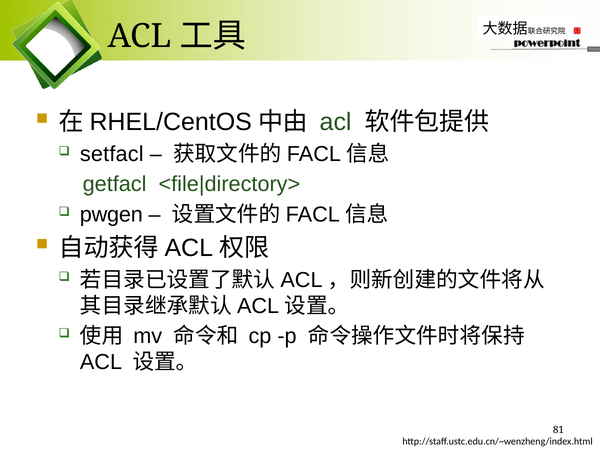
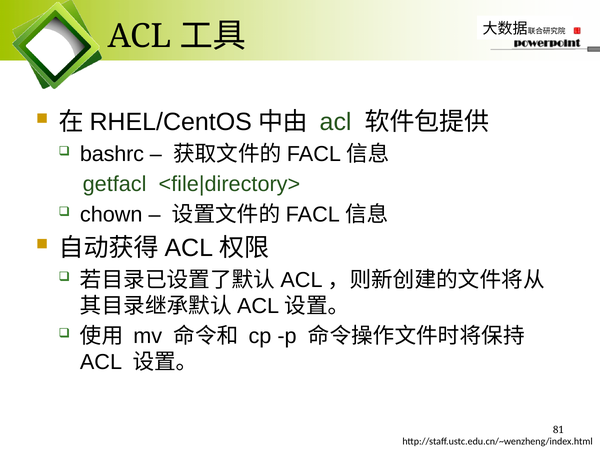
setfacl: setfacl -> bashrc
pwgen: pwgen -> chown
